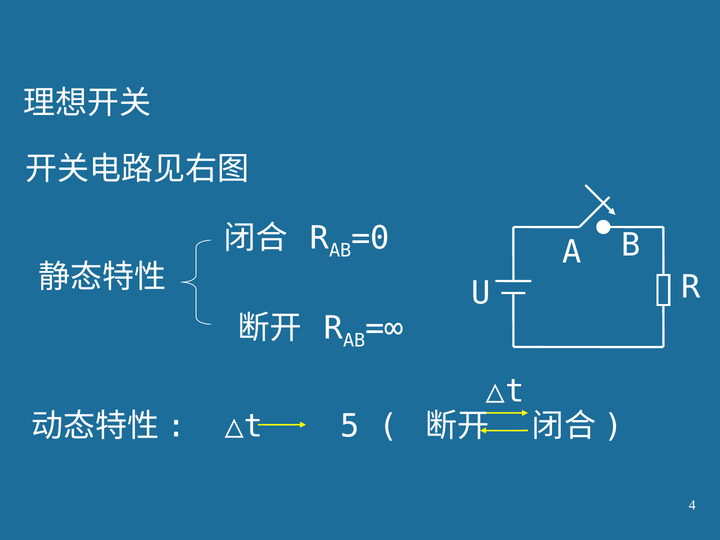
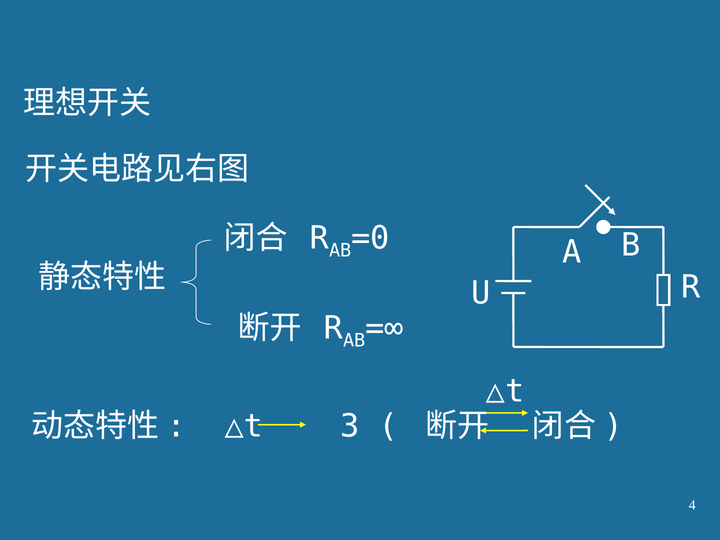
5: 5 -> 3
